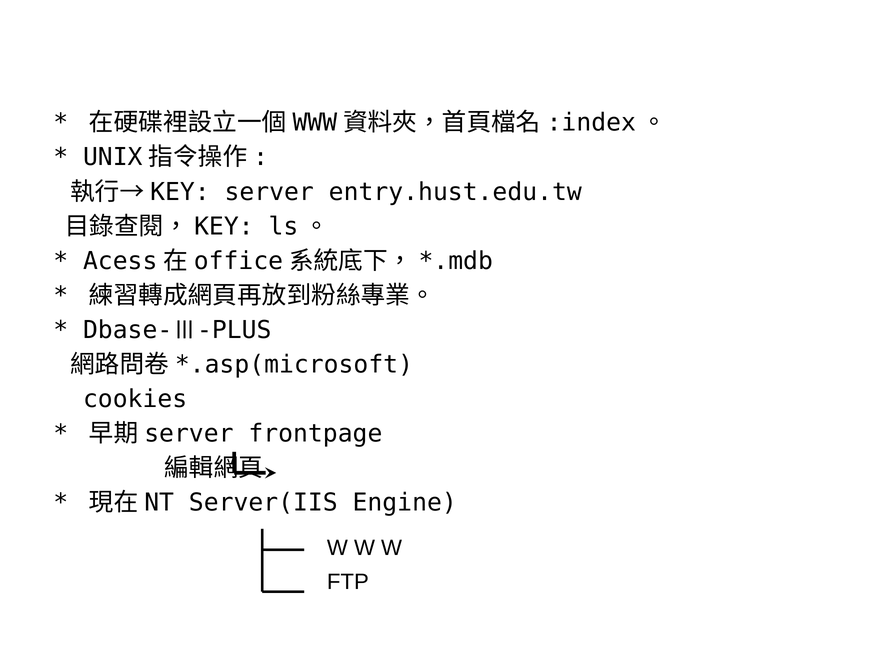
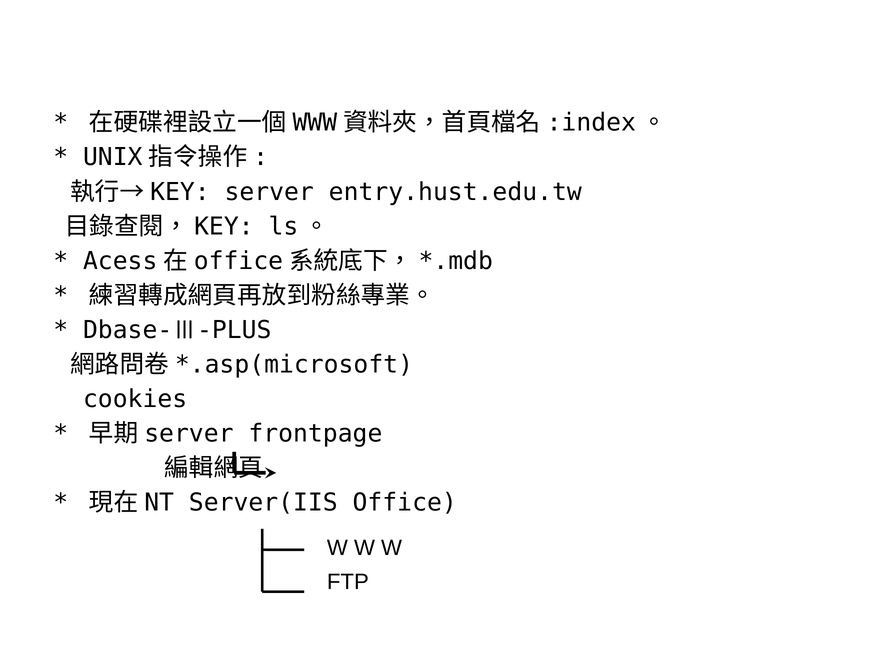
Engine: Engine -> Office
